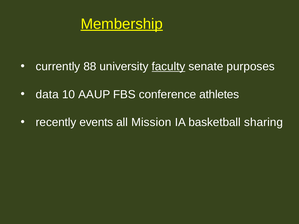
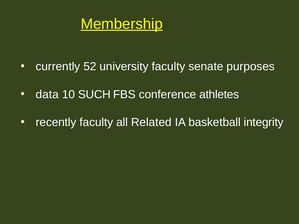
88: 88 -> 52
faculty at (168, 67) underline: present -> none
AAUP: AAUP -> SUCH
recently events: events -> faculty
Mission: Mission -> Related
sharing: sharing -> integrity
